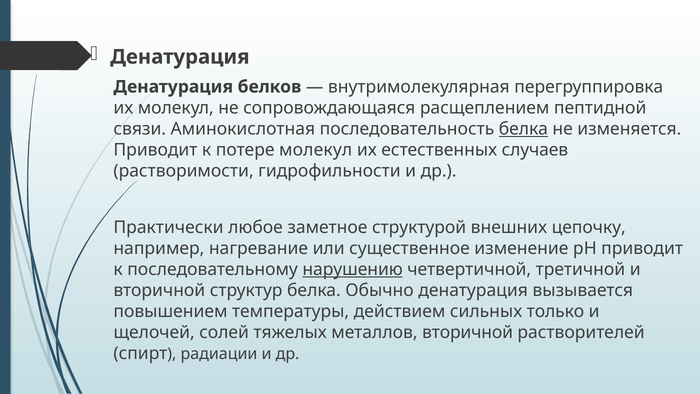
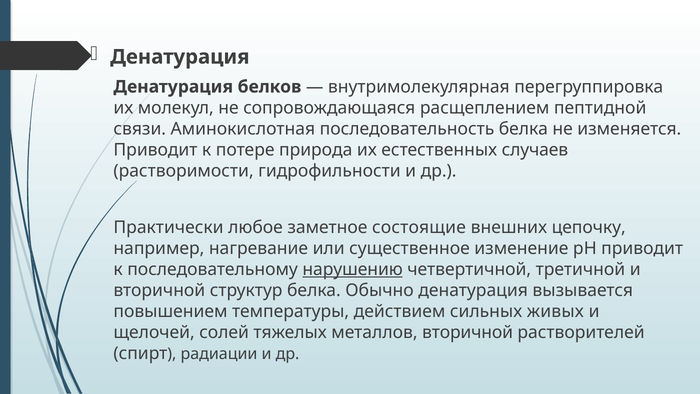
белка at (523, 129) underline: present -> none
потере молекул: молекул -> природа
структурой: структурой -> состоящие
только: только -> живых
